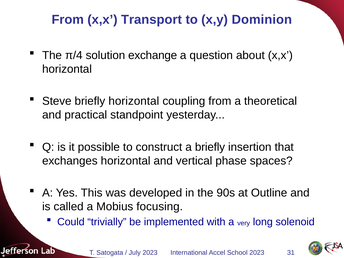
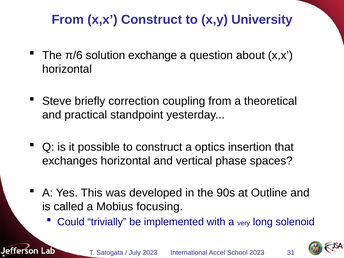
x,x Transport: Transport -> Construct
Dominion: Dominion -> University
π/4: π/4 -> π/6
briefly horizontal: horizontal -> correction
a briefly: briefly -> optics
